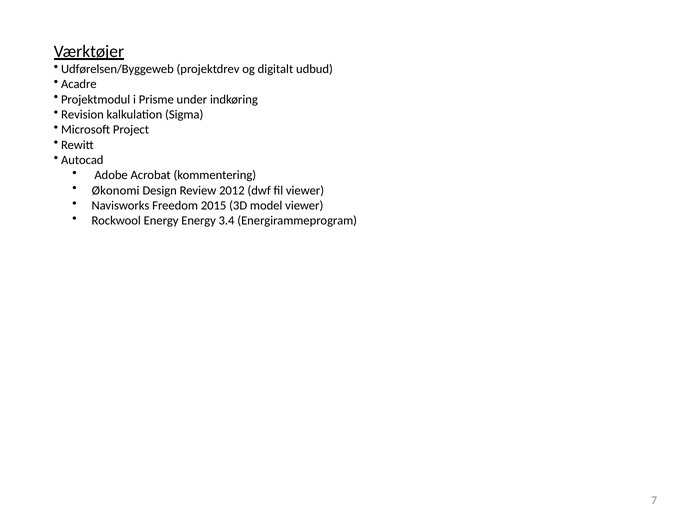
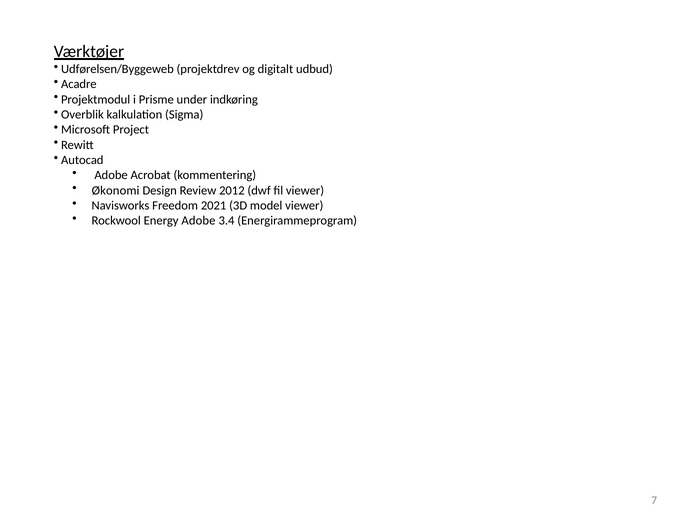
Revision: Revision -> Overblik
2015: 2015 -> 2021
Energy Energy: Energy -> Adobe
